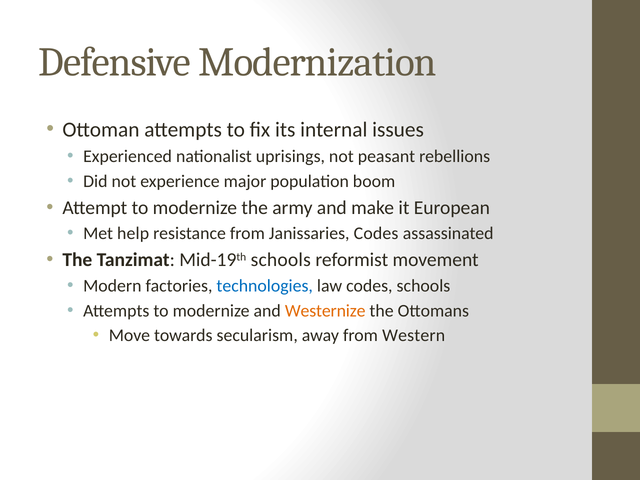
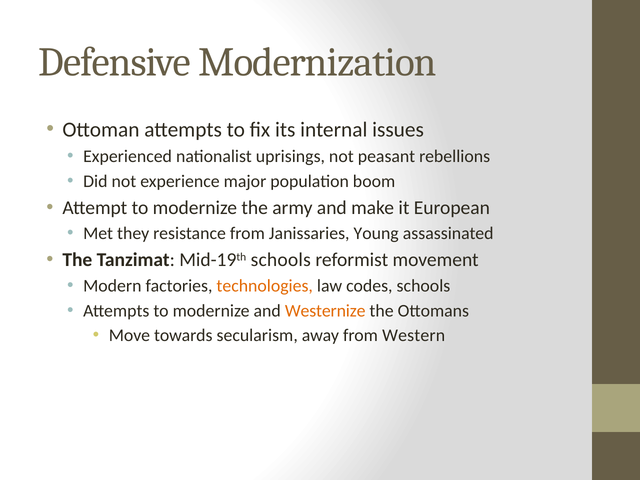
help: help -> they
Janissaries Codes: Codes -> Young
technologies colour: blue -> orange
